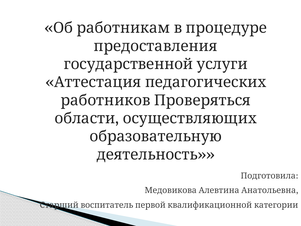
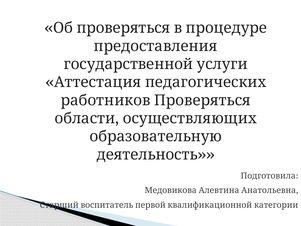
Об работникам: работникам -> проверяться
